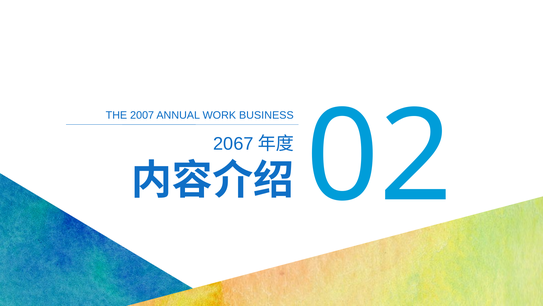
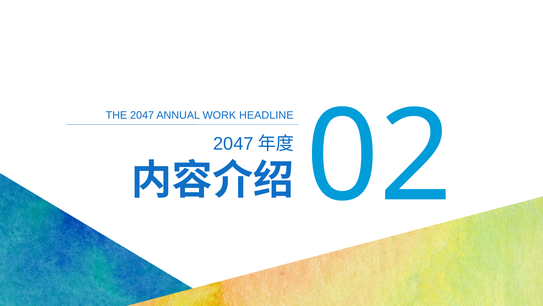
THE 2007: 2007 -> 2047
BUSINESS: BUSINESS -> HEADLINE
2067 at (233, 144): 2067 -> 2047
